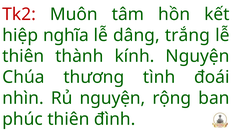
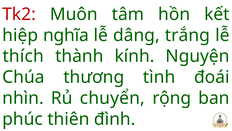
thiên at (23, 56): thiên -> thích
Rủ nguyện: nguyện -> chuyển
